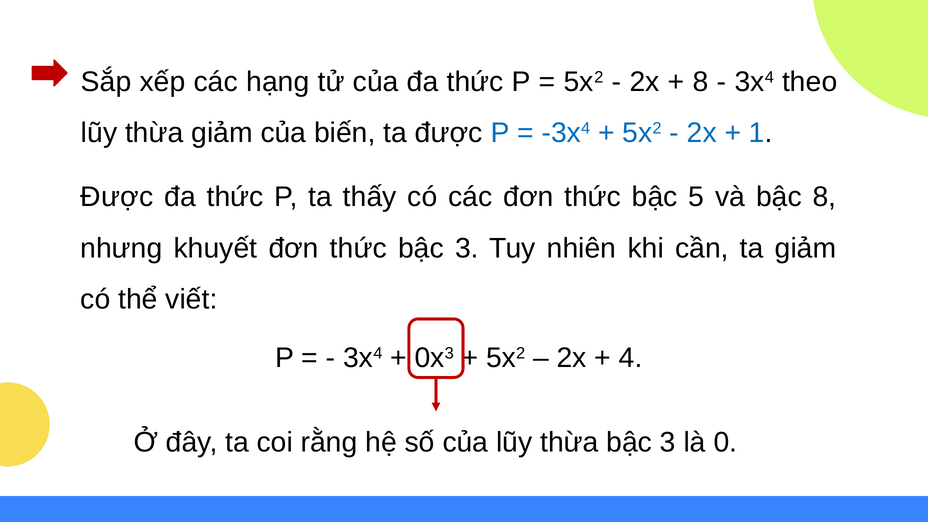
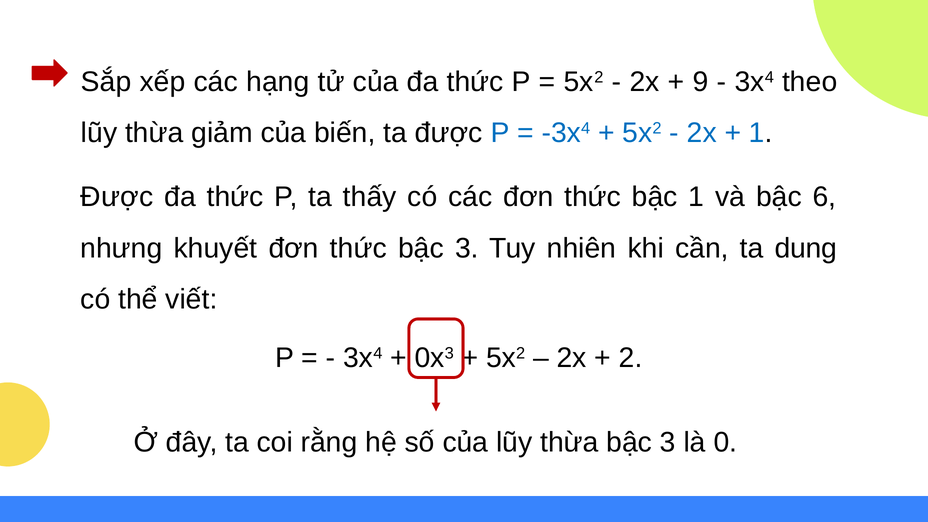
8 at (701, 82): 8 -> 9
bậc 5: 5 -> 1
bậc 8: 8 -> 6
ta giảm: giảm -> dung
4: 4 -> 2
